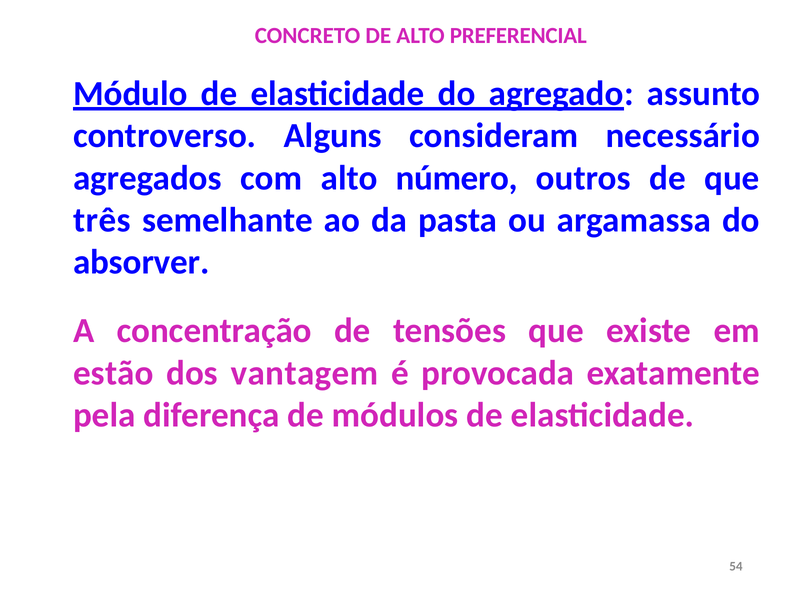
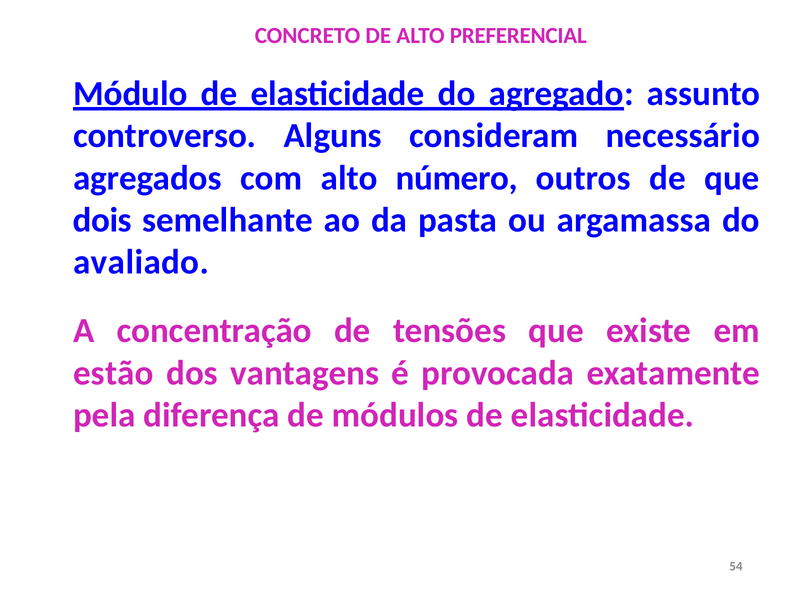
três: três -> dois
absorver: absorver -> avaliado
vantagem: vantagem -> vantagens
